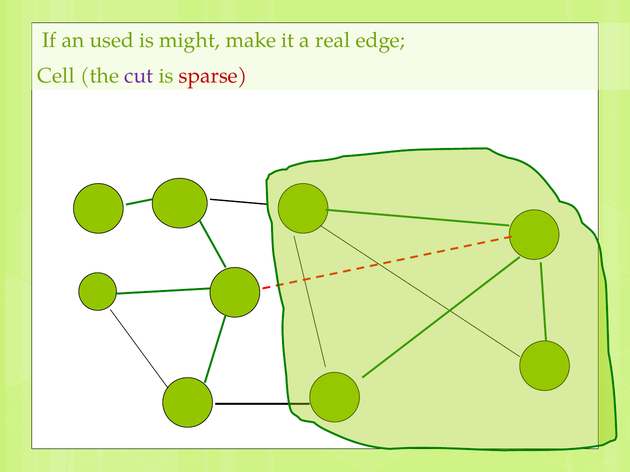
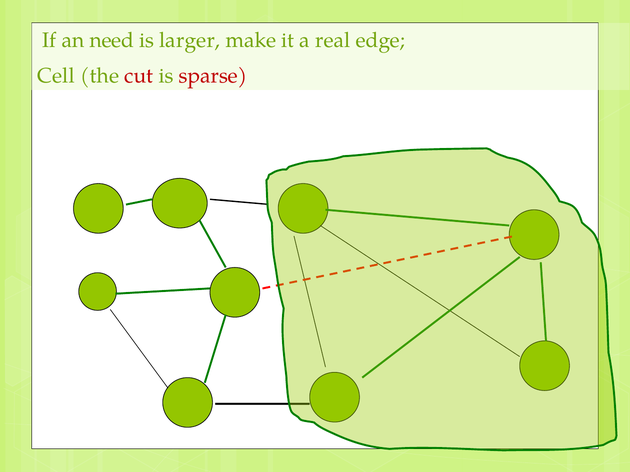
used: used -> need
might: might -> larger
cut colour: purple -> red
